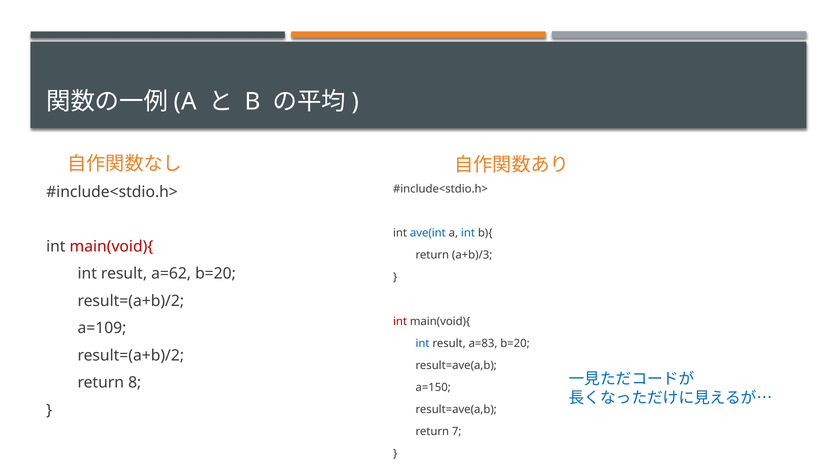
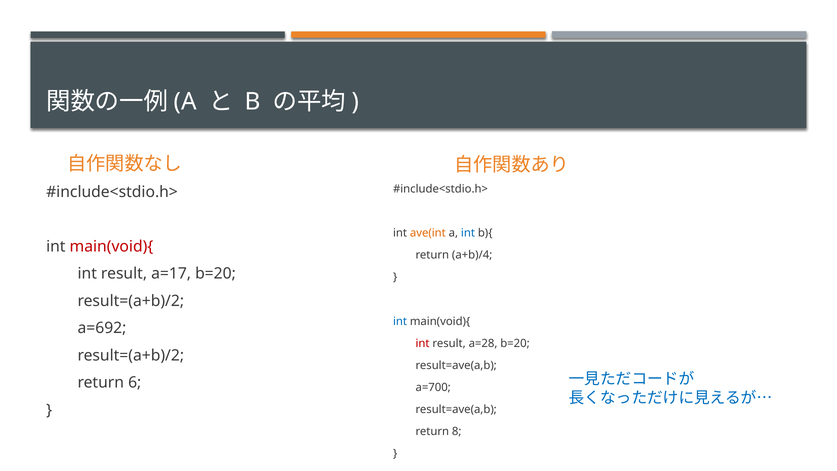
ave(int colour: blue -> orange
a+b)/3: a+b)/3 -> a+b)/4
a=62: a=62 -> a=17
int at (400, 321) colour: red -> blue
a=109: a=109 -> a=692
int at (423, 343) colour: blue -> red
a=83: a=83 -> a=28
8: 8 -> 6
a=150: a=150 -> a=700
7: 7 -> 8
